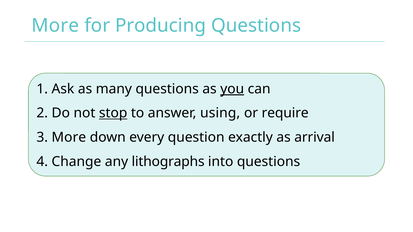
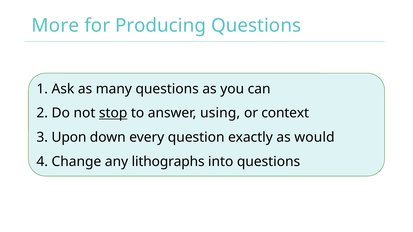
you underline: present -> none
require: require -> context
3 More: More -> Upon
arrival: arrival -> would
